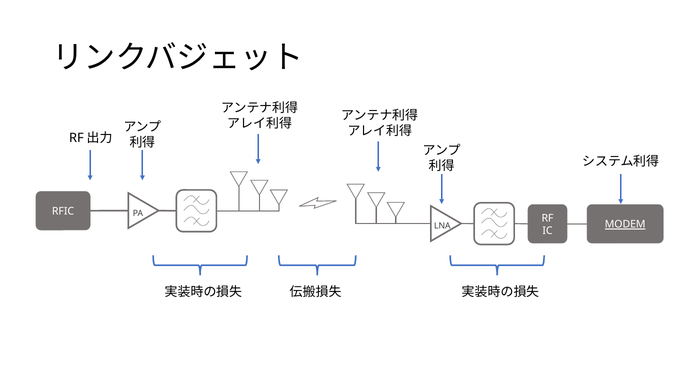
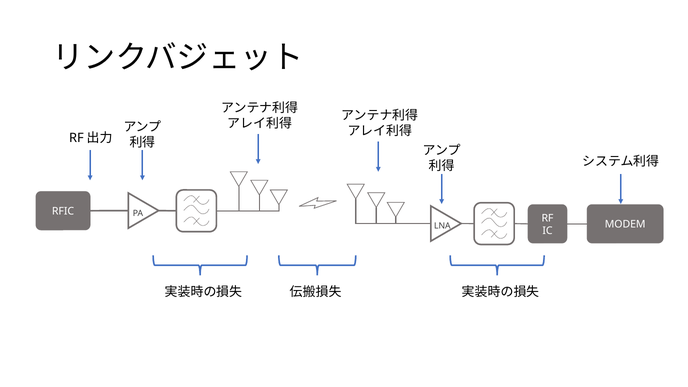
MODEM underline: present -> none
